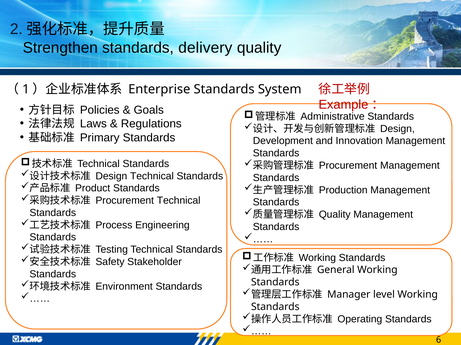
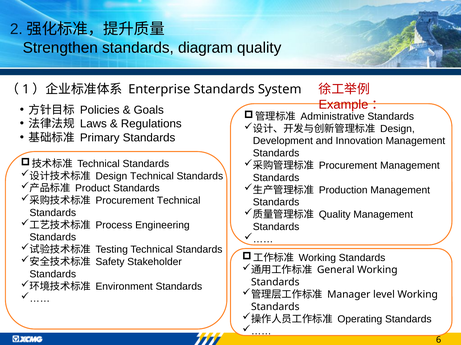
delivery: delivery -> diagram
